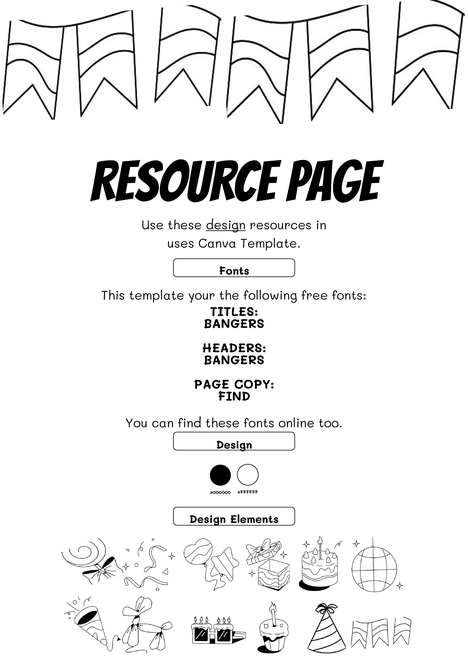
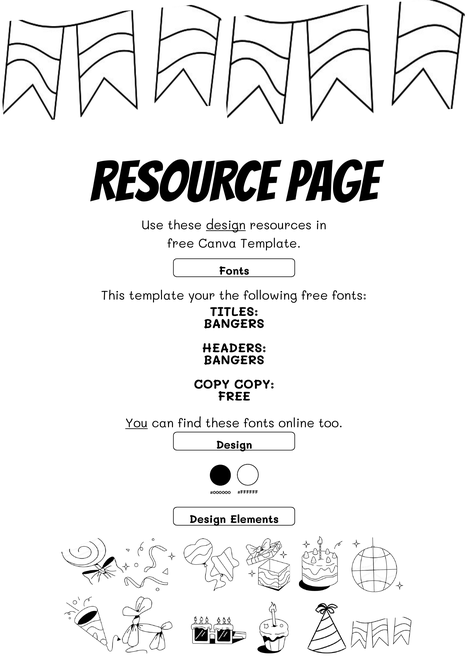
uses at (181, 243): uses -> free
PAGE at (212, 384): PAGE -> COPY
FIND at (234, 396): FIND -> FREE
You underline: none -> present
